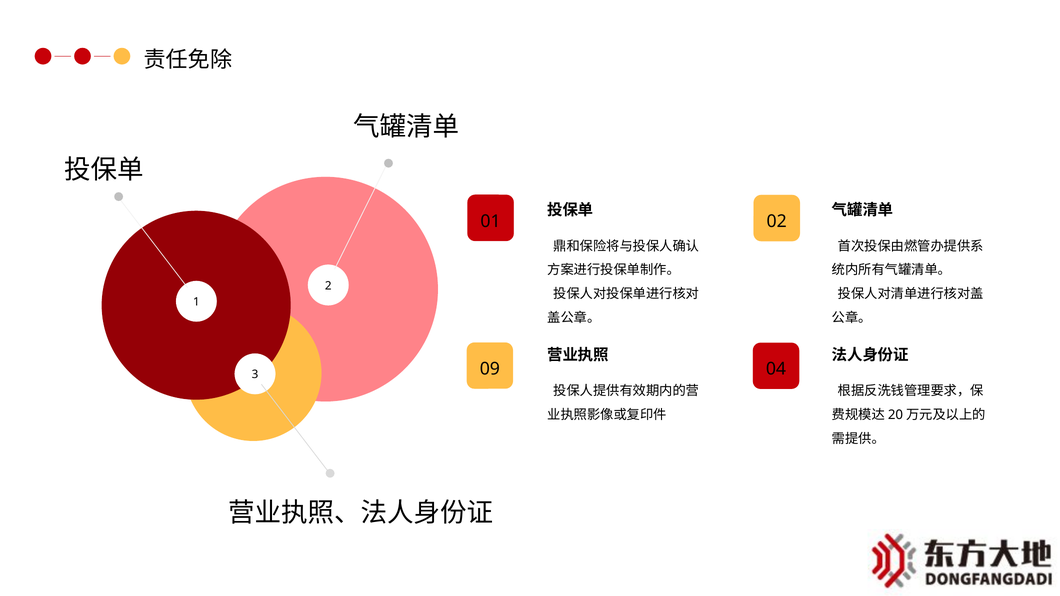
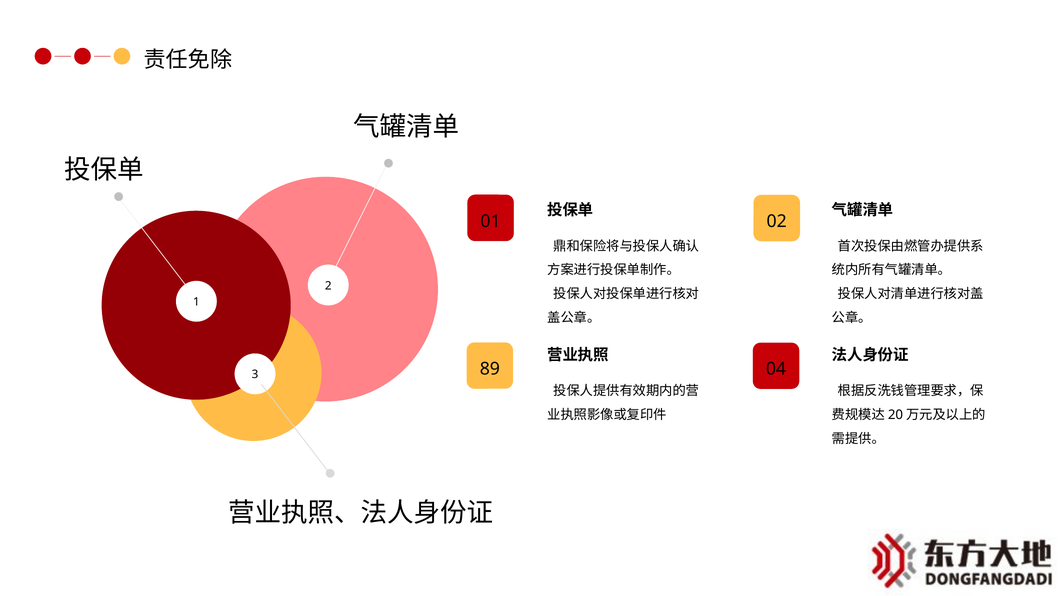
09: 09 -> 89
